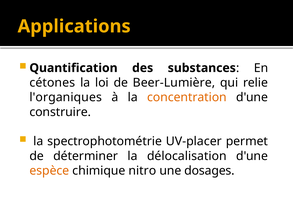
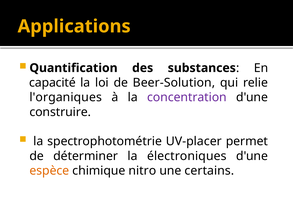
cétones: cétones -> capacité
Beer-Lumière: Beer-Lumière -> Beer-Solution
concentration colour: orange -> purple
délocalisation: délocalisation -> électroniques
dosages: dosages -> certains
